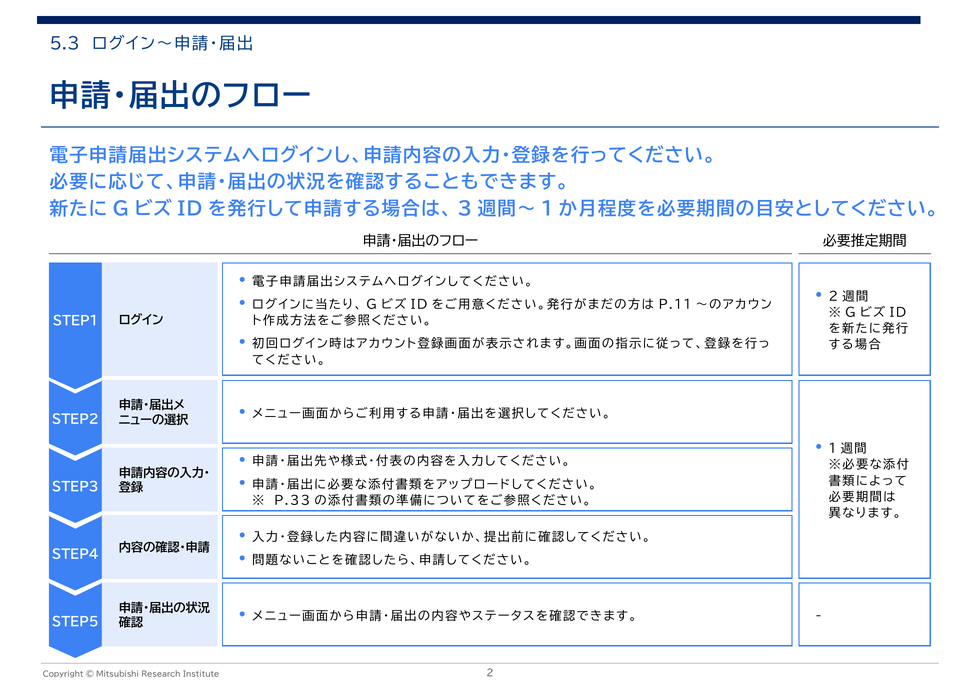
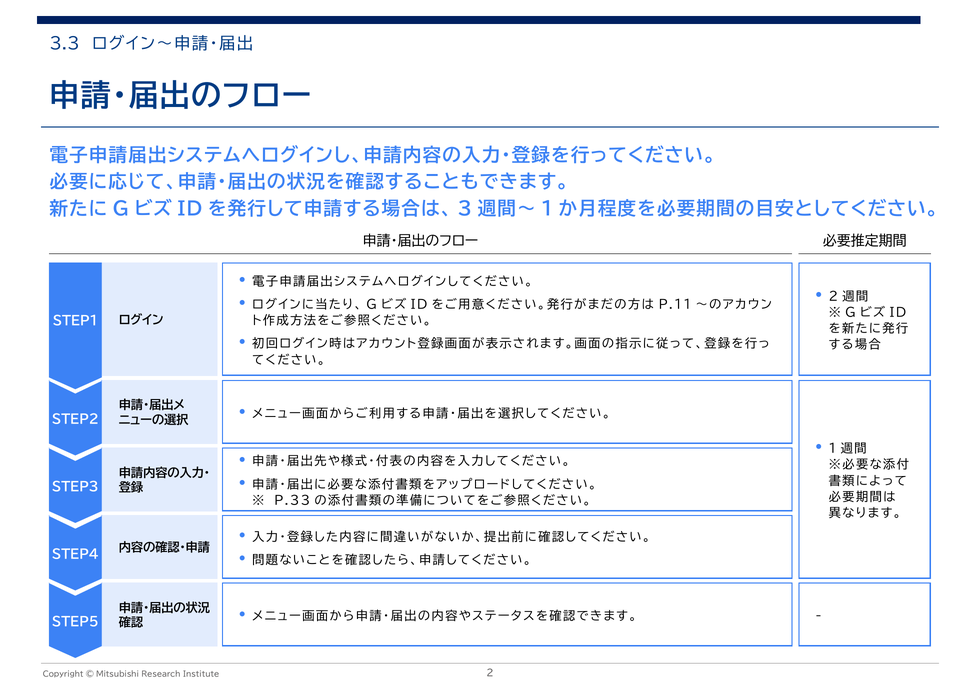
5.3: 5.3 -> 3.3
